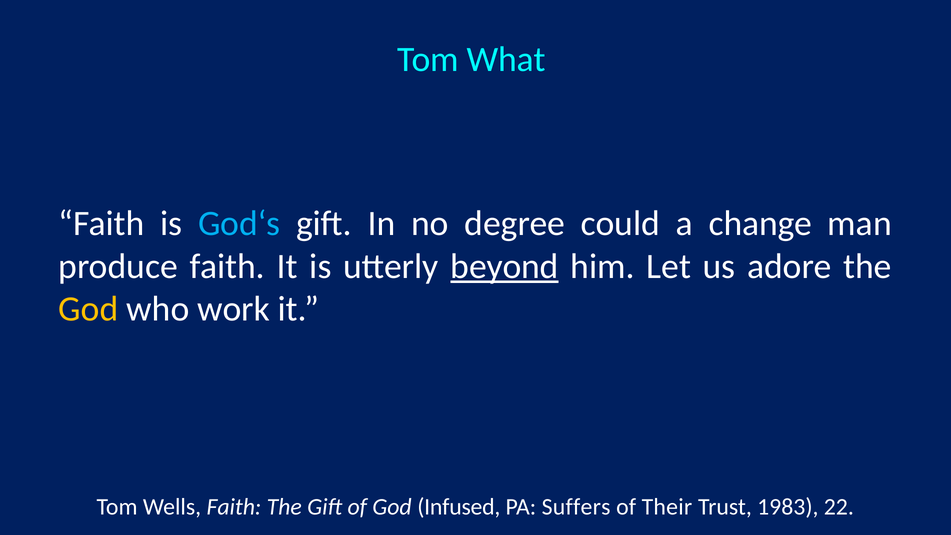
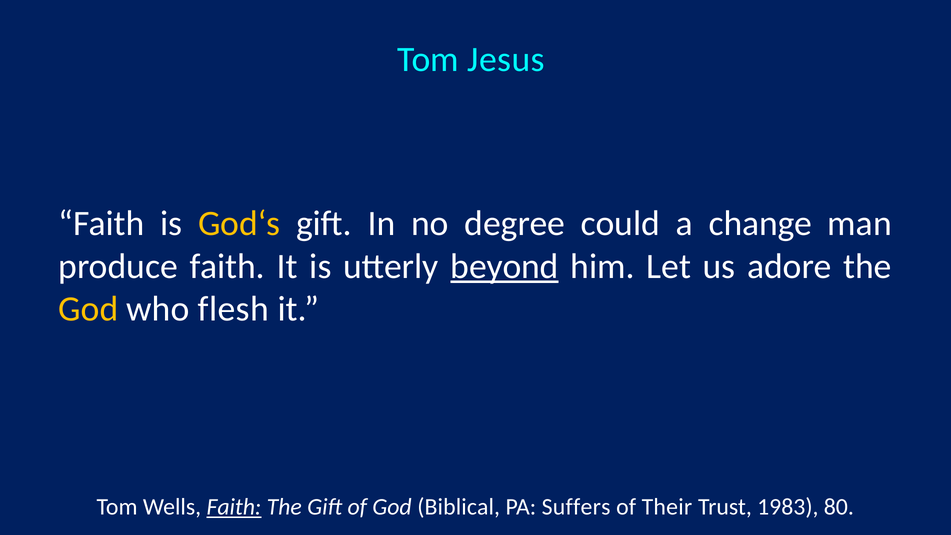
What: What -> Jesus
God‘s colour: light blue -> yellow
work: work -> flesh
Faith at (234, 507) underline: none -> present
Infused: Infused -> Biblical
22: 22 -> 80
